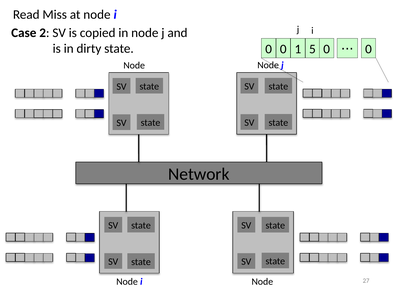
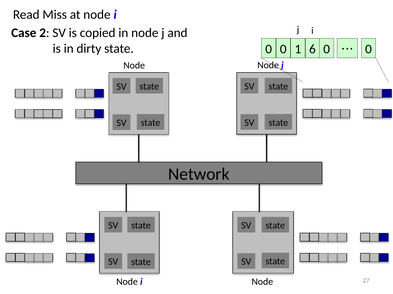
5: 5 -> 6
